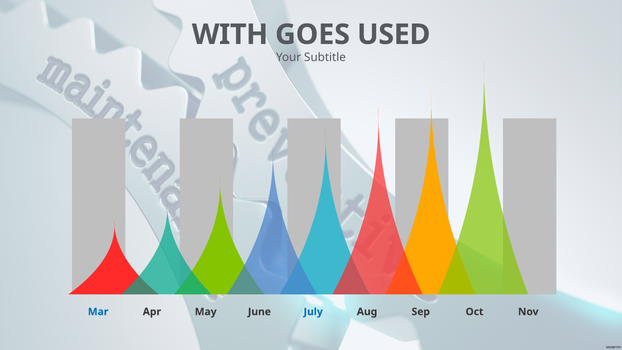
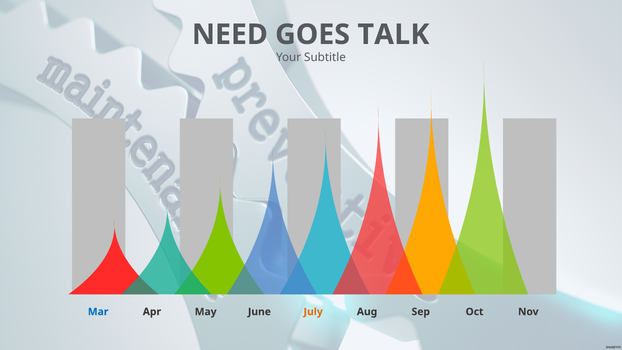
WITH: WITH -> NEED
USED: USED -> TALK
July colour: blue -> orange
